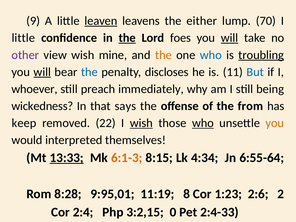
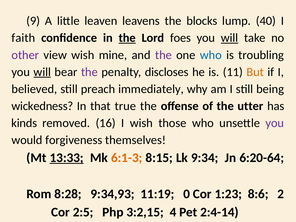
leaven underline: present -> none
either: either -> blocks
70: 70 -> 40
little at (23, 38): little -> faith
the at (163, 55) colour: orange -> purple
troubling underline: present -> none
the at (89, 72) colour: blue -> purple
But colour: blue -> orange
whoever: whoever -> believed
says: says -> true
from: from -> utter
keep: keep -> kinds
22: 22 -> 16
wish at (141, 123) underline: present -> none
who at (203, 123) underline: present -> none
you at (275, 123) colour: orange -> purple
interpreted: interpreted -> forgiveness
4:34: 4:34 -> 9:34
6:55-64: 6:55-64 -> 6:20-64
9:95,01: 9:95,01 -> 9:34,93
8: 8 -> 0
2:6: 2:6 -> 8:6
2:4: 2:4 -> 2:5
0: 0 -> 4
2:4-33: 2:4-33 -> 2:4-14
